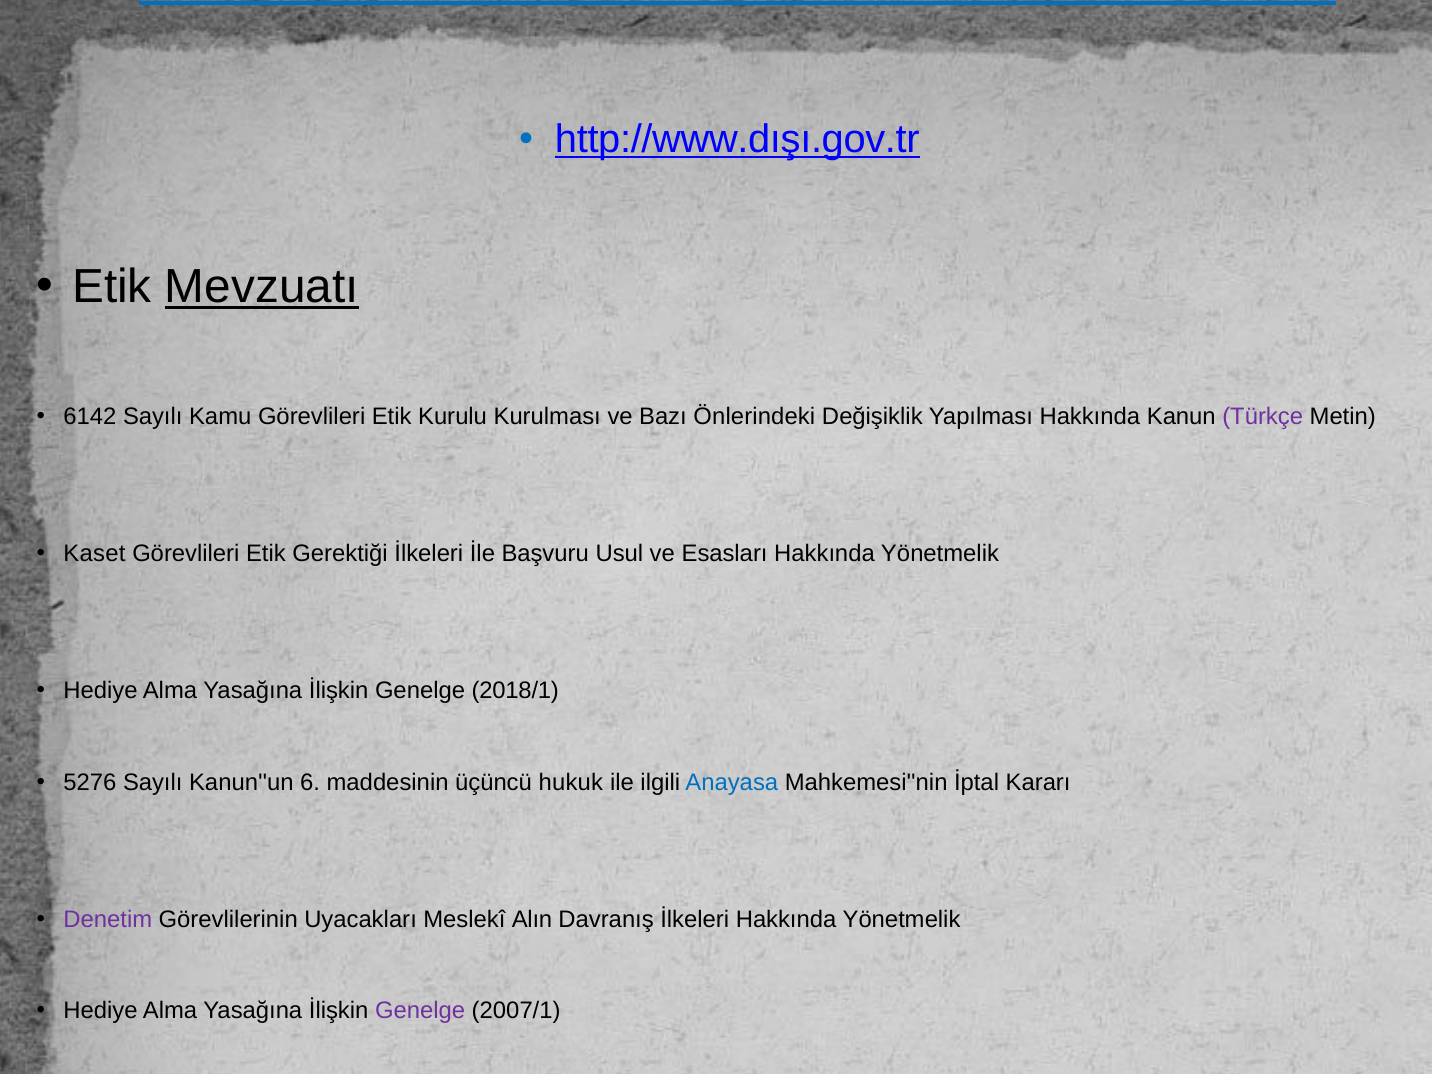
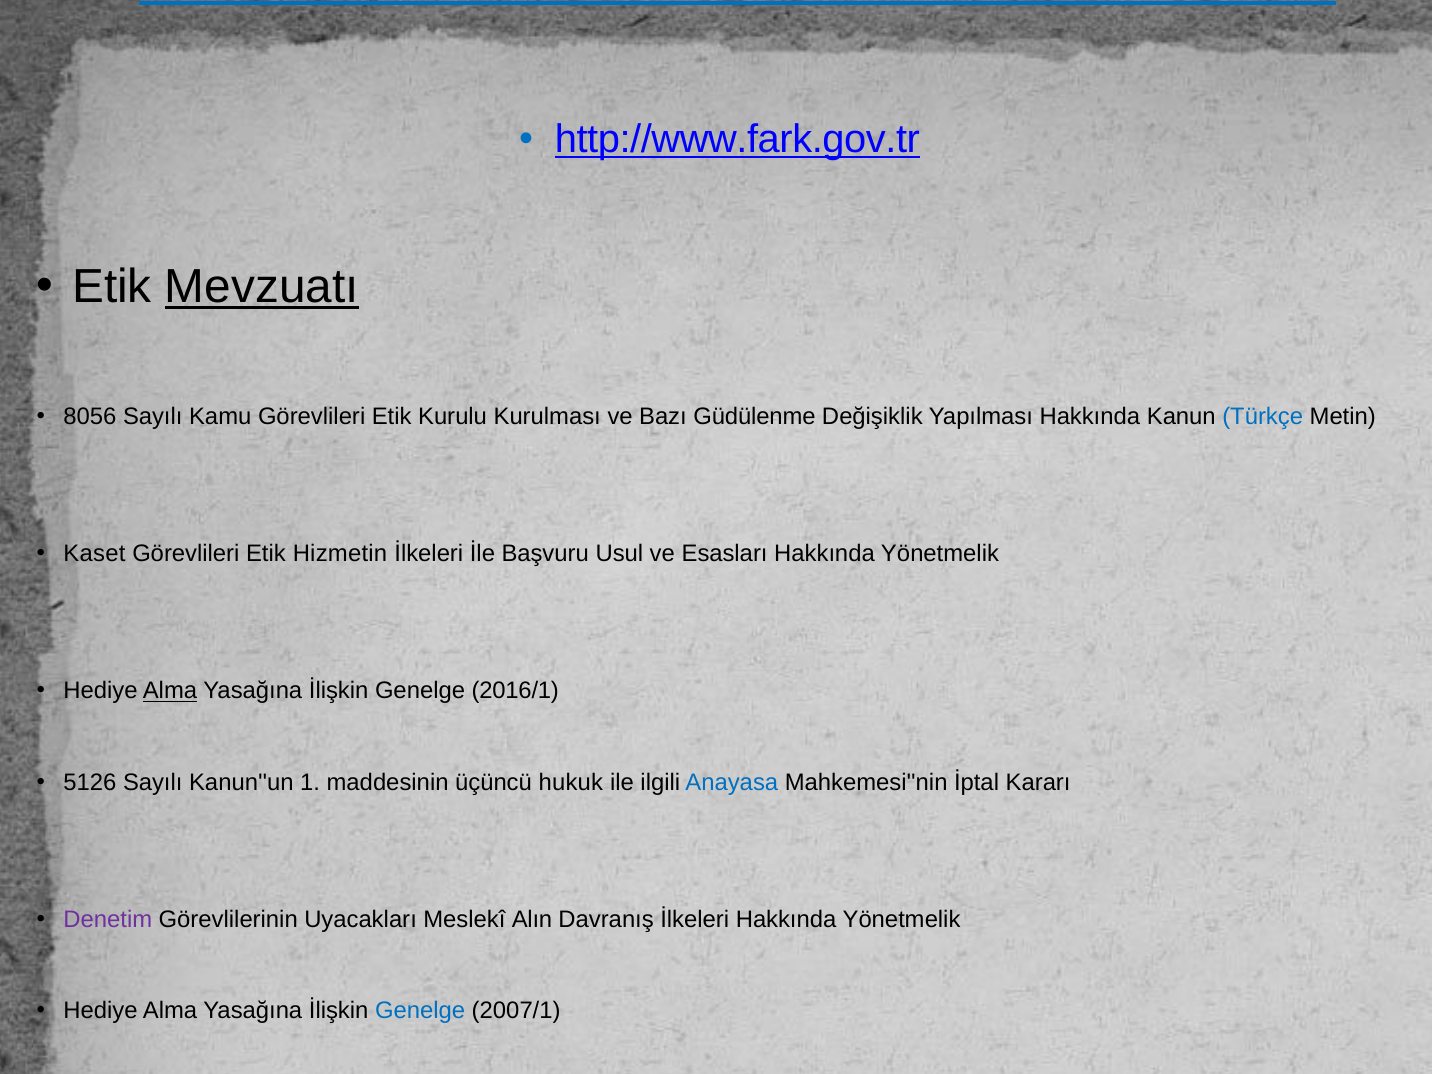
http://www.dışı.gov.tr: http://www.dışı.gov.tr -> http://www.fark.gov.tr
6142: 6142 -> 8056
Önlerindeki: Önlerindeki -> Güdülenme
Türkçe colour: purple -> blue
Gerektiği: Gerektiği -> Hizmetin
Alma at (170, 691) underline: none -> present
2018/1: 2018/1 -> 2016/1
5276: 5276 -> 5126
6: 6 -> 1
Genelge at (420, 1011) colour: purple -> blue
